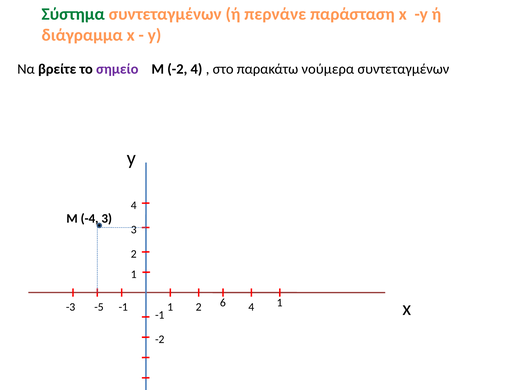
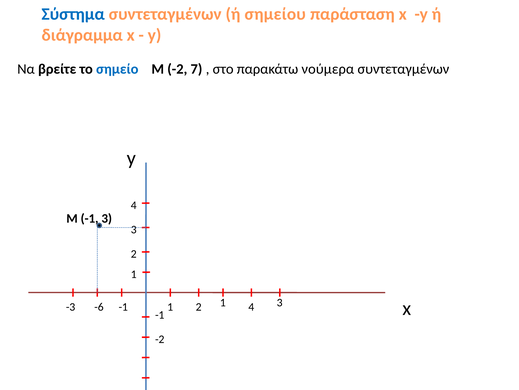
Σύστημα colour: green -> blue
περνάνε: περνάνε -> σημείου
σημείο colour: purple -> blue
-2 4: 4 -> 7
Μ -4: -4 -> -1
-5: -5 -> -6
2 6: 6 -> 1
4 1: 1 -> 3
